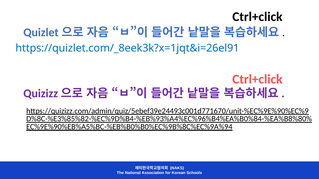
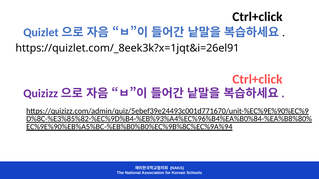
https://quizlet.com/_8eek3k?x=1jqt&i=26el91 colour: blue -> black
